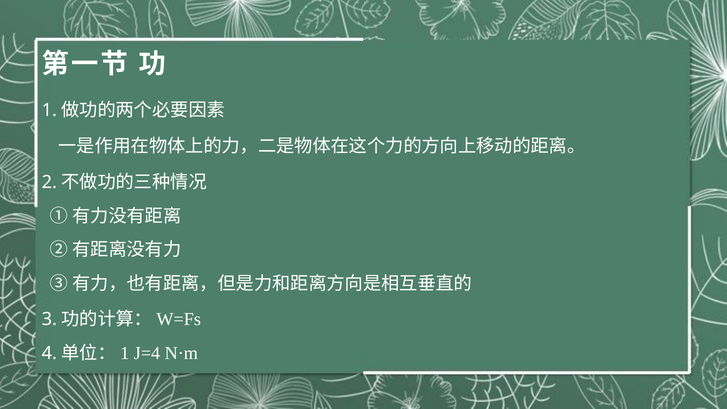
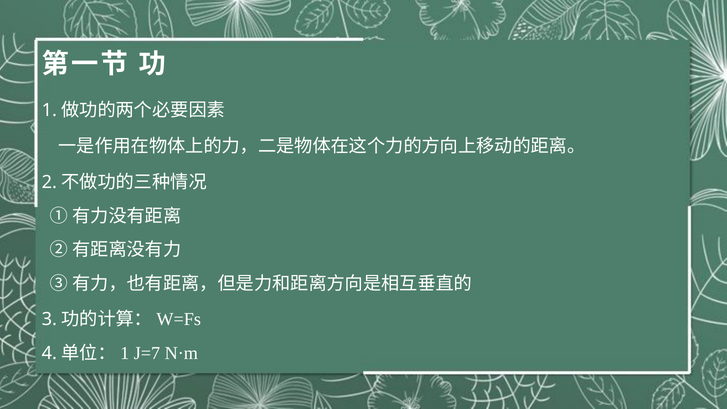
J=4: J=4 -> J=7
